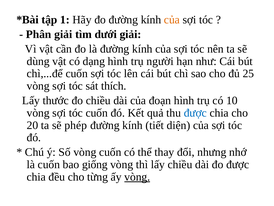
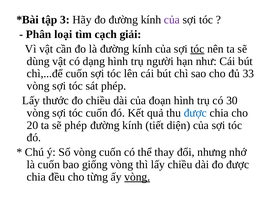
1: 1 -> 3
của at (172, 20) colour: orange -> purple
Phân giải: giải -> loại
dưới: dưới -> cạch
tóc at (197, 49) underline: none -> present
25: 25 -> 33
sát thích: thích -> phép
10: 10 -> 30
